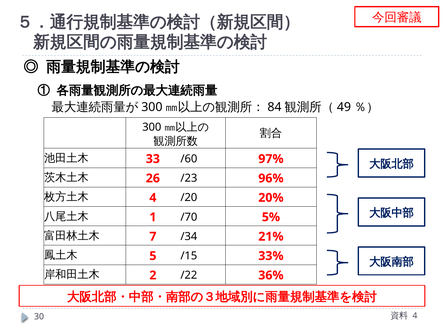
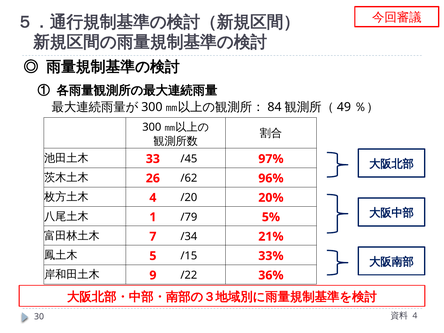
/60: /60 -> /45
/23: /23 -> /62
/70: /70 -> /79
2: 2 -> 9
